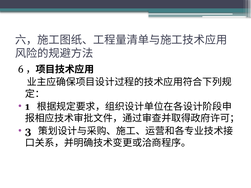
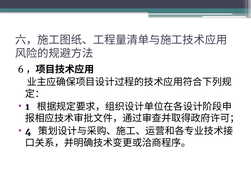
3: 3 -> 4
